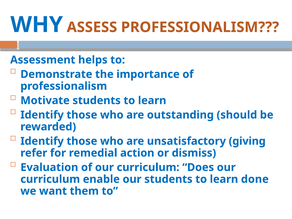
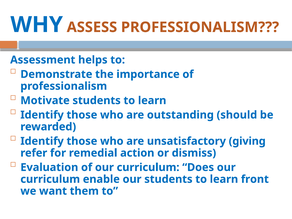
done: done -> front
